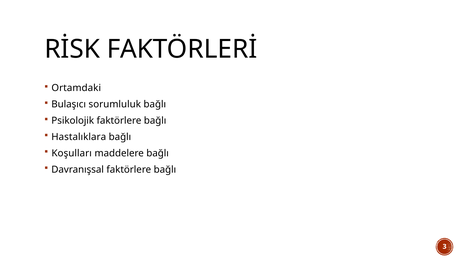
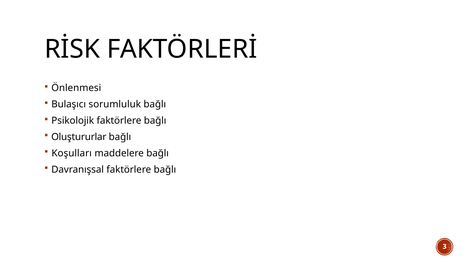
Ortamdaki: Ortamdaki -> Önlenmesi
Hastalıklara: Hastalıklara -> Oluştururlar
